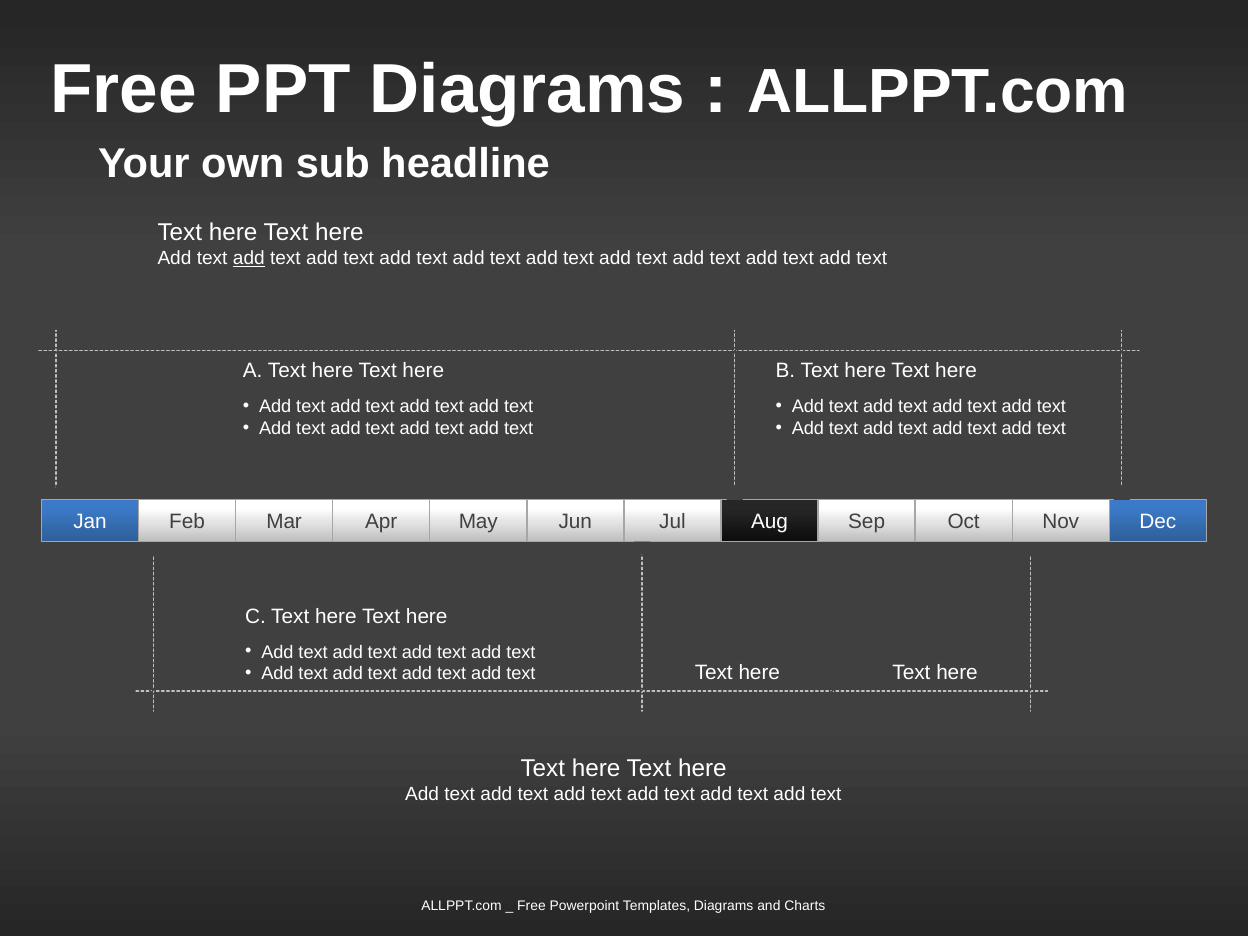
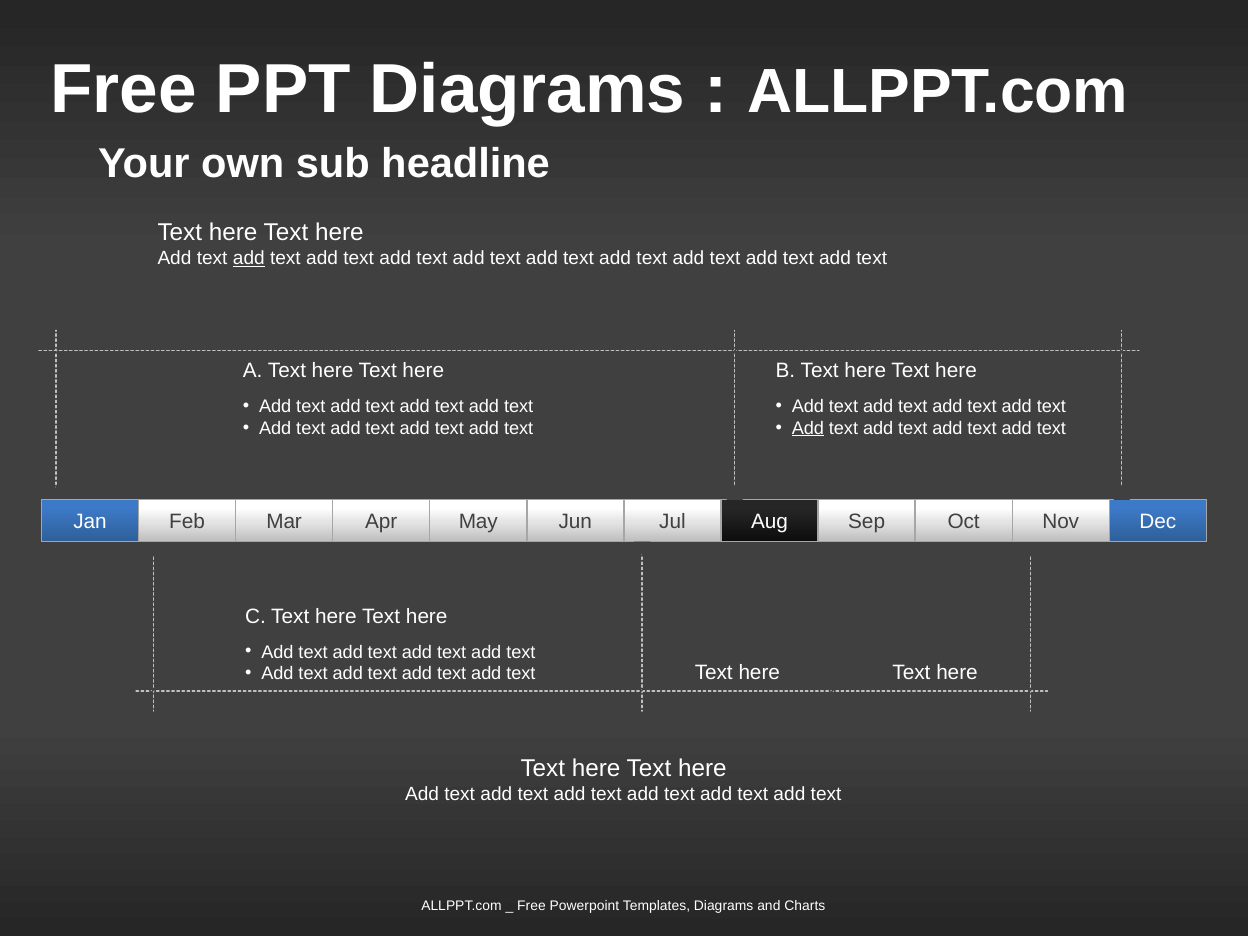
Add at (808, 428) underline: none -> present
